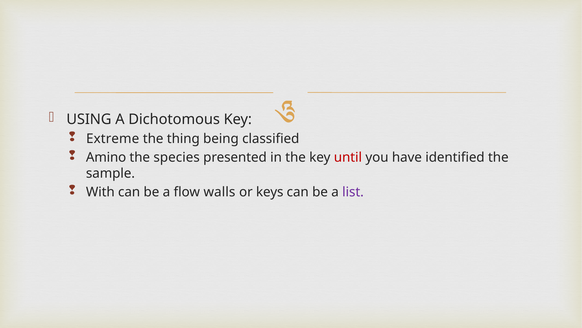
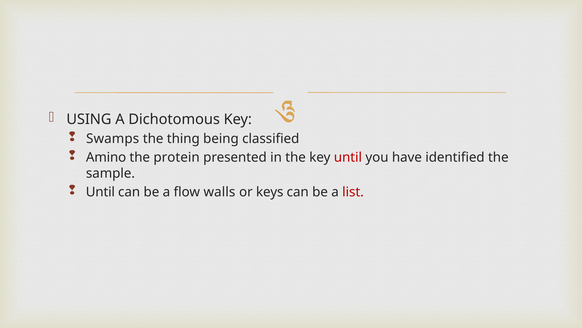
Extreme: Extreme -> Swamps
species: species -> protein
With at (100, 192): With -> Until
list colour: purple -> red
